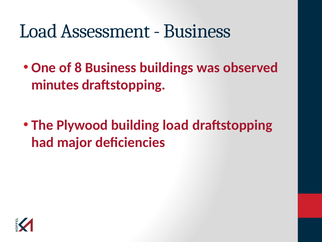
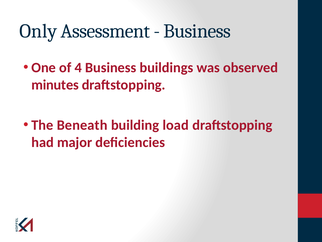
Load at (38, 31): Load -> Only
8: 8 -> 4
Plywood: Plywood -> Beneath
